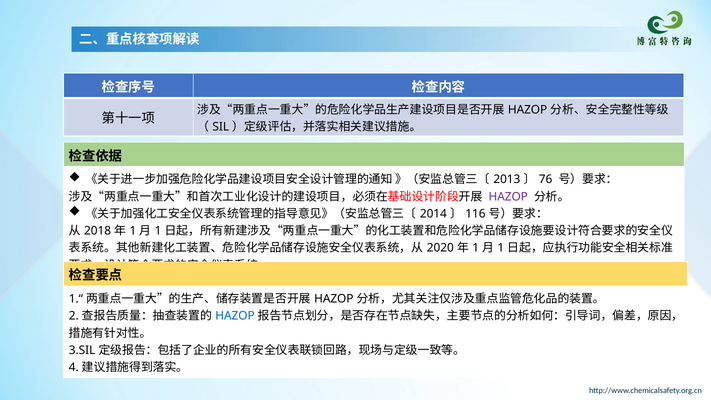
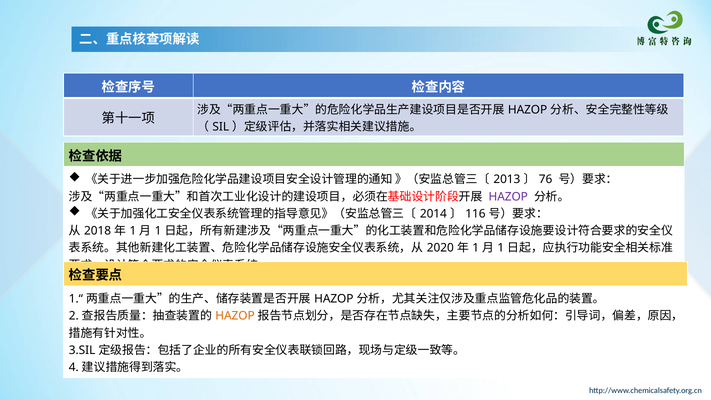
HAZOP at (235, 316) colour: blue -> orange
